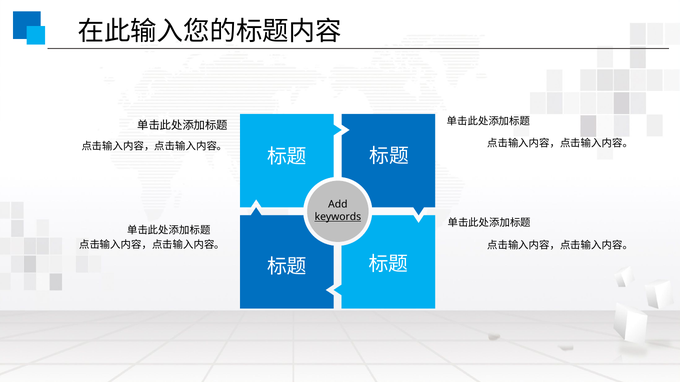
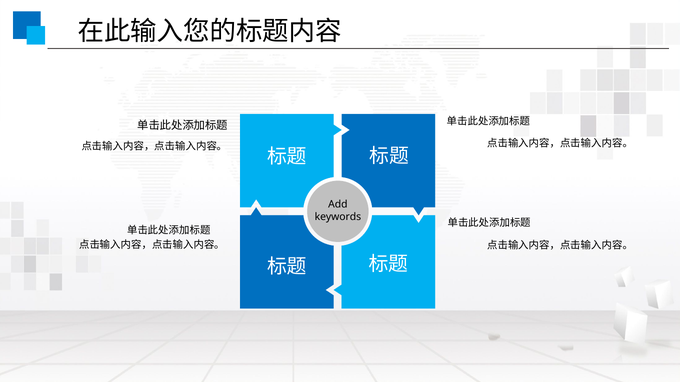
keywords underline: present -> none
